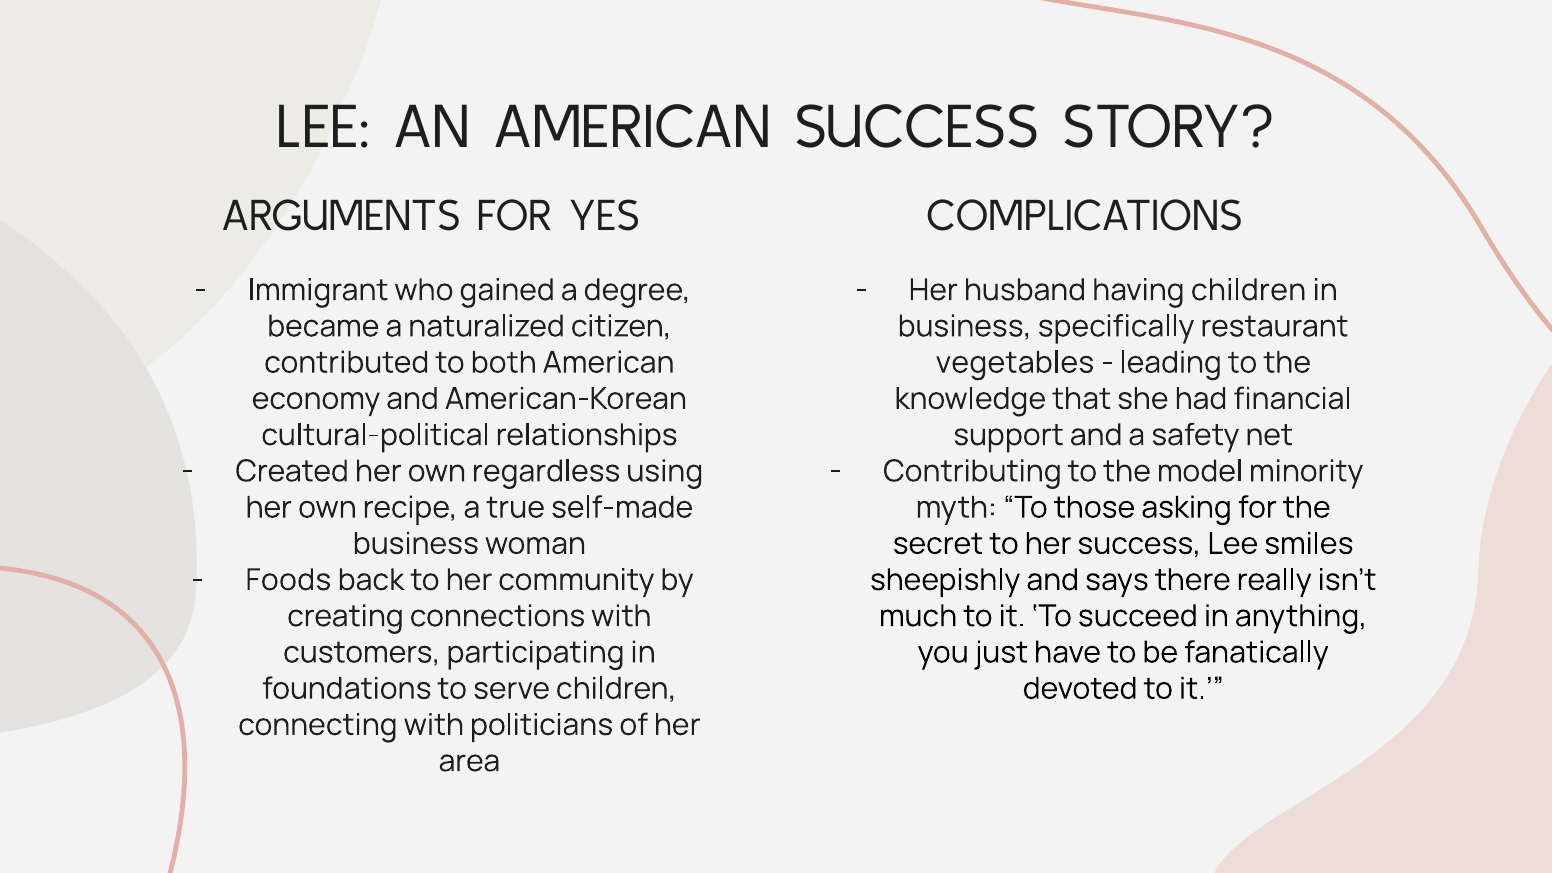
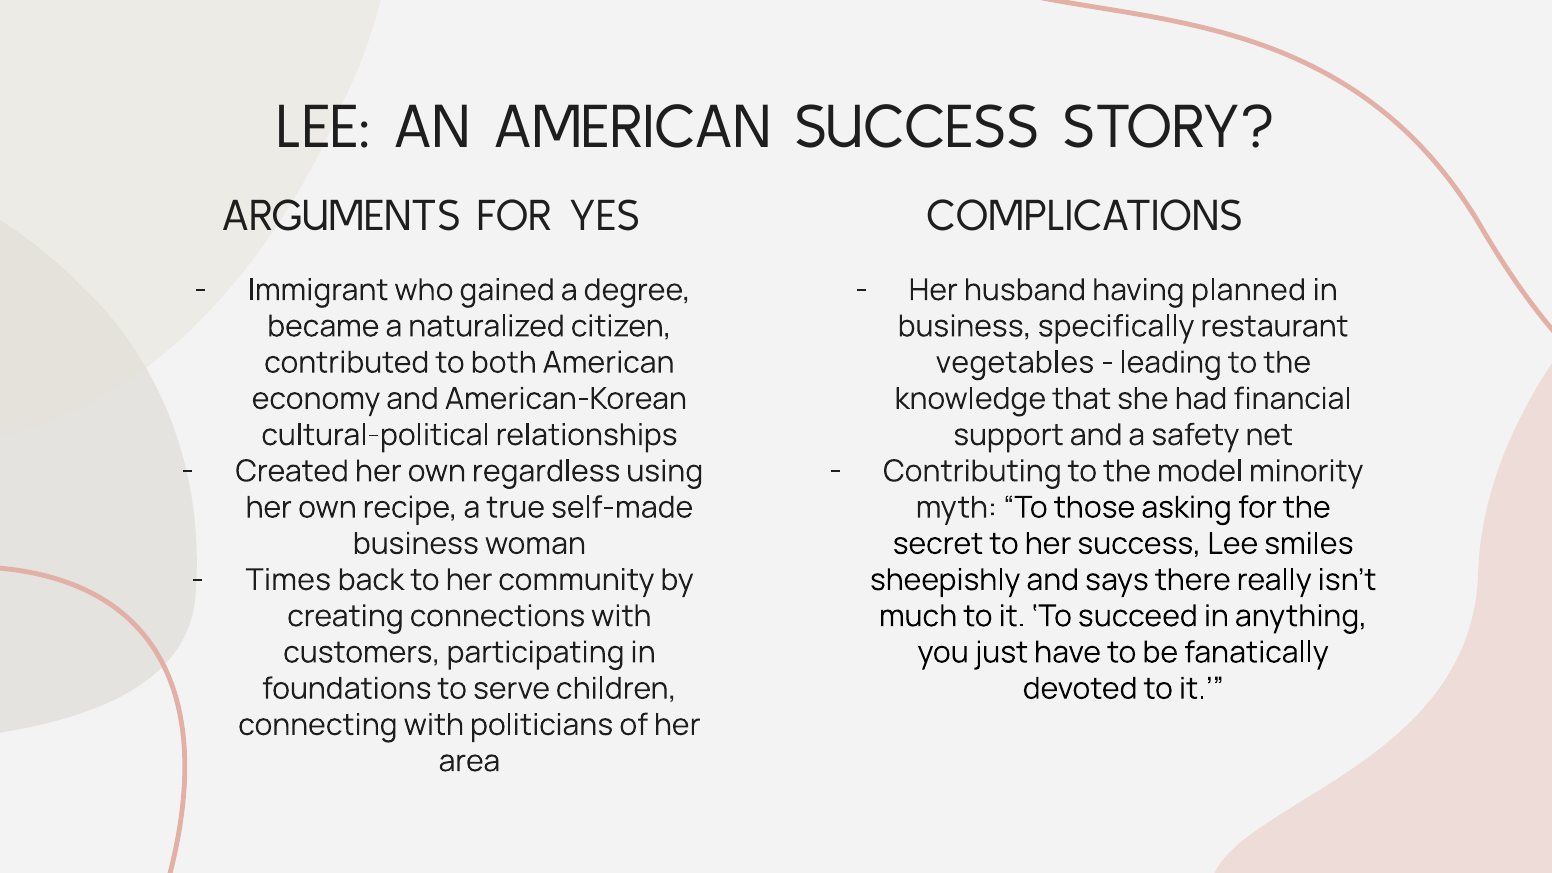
having children: children -> planned
Foods: Foods -> Times
